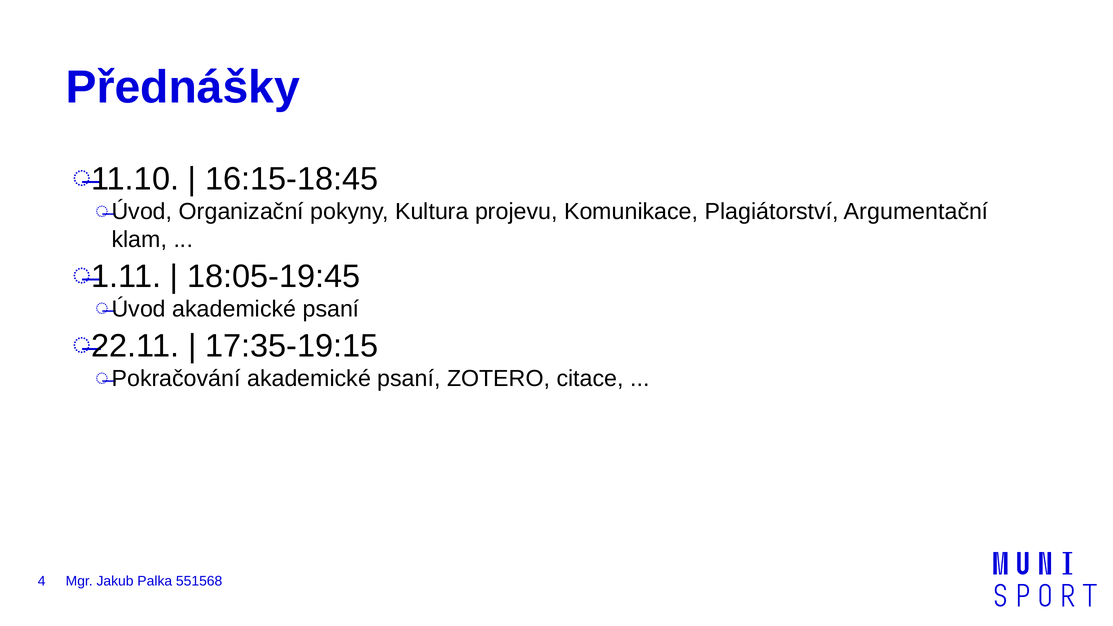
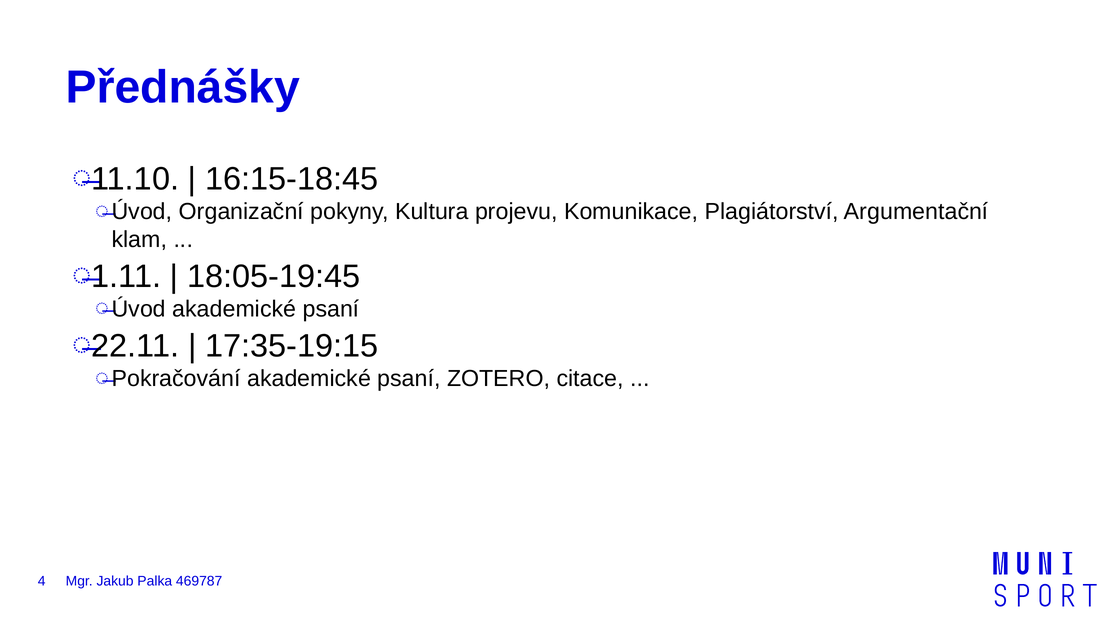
551568: 551568 -> 469787
